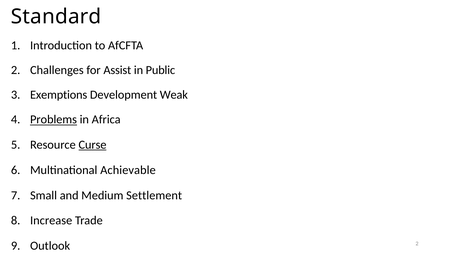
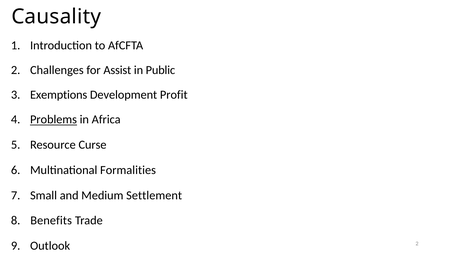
Standard: Standard -> Causality
Weak: Weak -> Profit
Curse underline: present -> none
Achievable: Achievable -> Formalities
Increase: Increase -> Benefits
